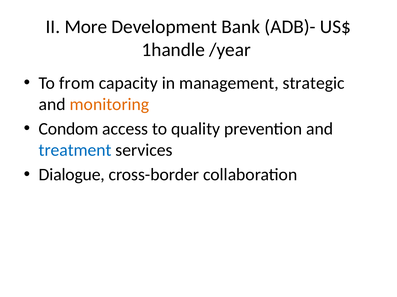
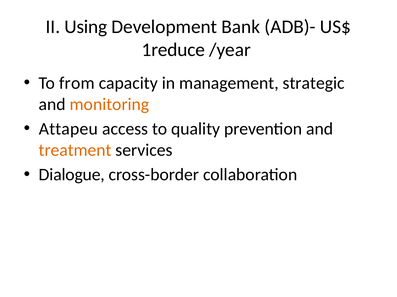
More: More -> Using
1handle: 1handle -> 1reduce
Condom: Condom -> Attapeu
treatment colour: blue -> orange
